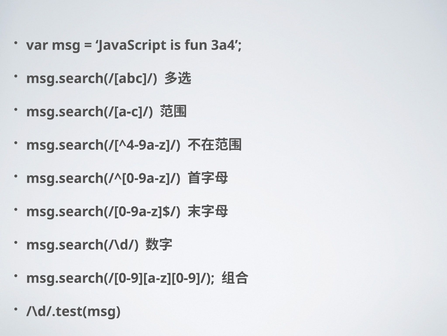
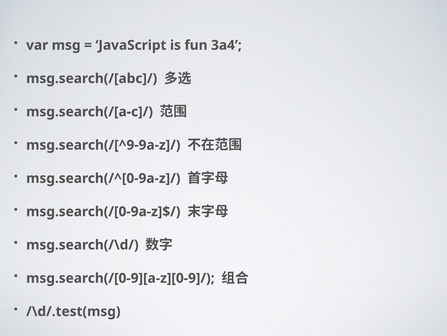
msg.search(/[^4-9a-z]/: msg.search(/[^4-9a-z]/ -> msg.search(/[^9-9a-z]/
